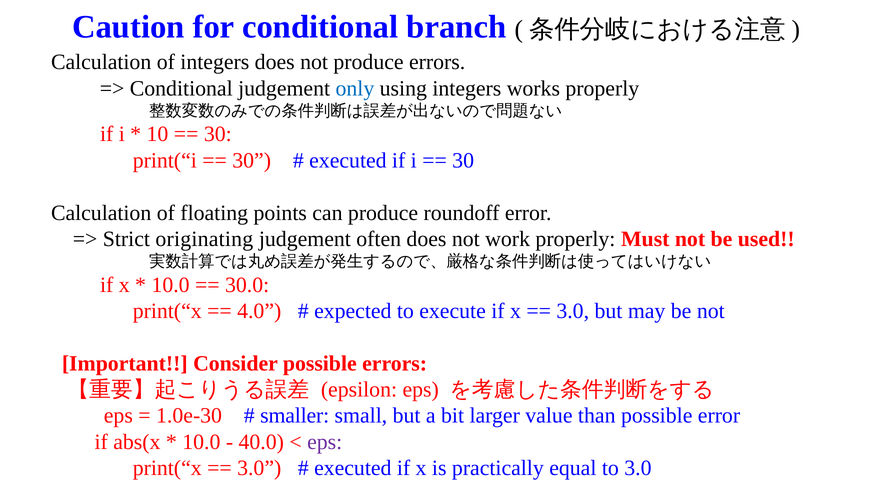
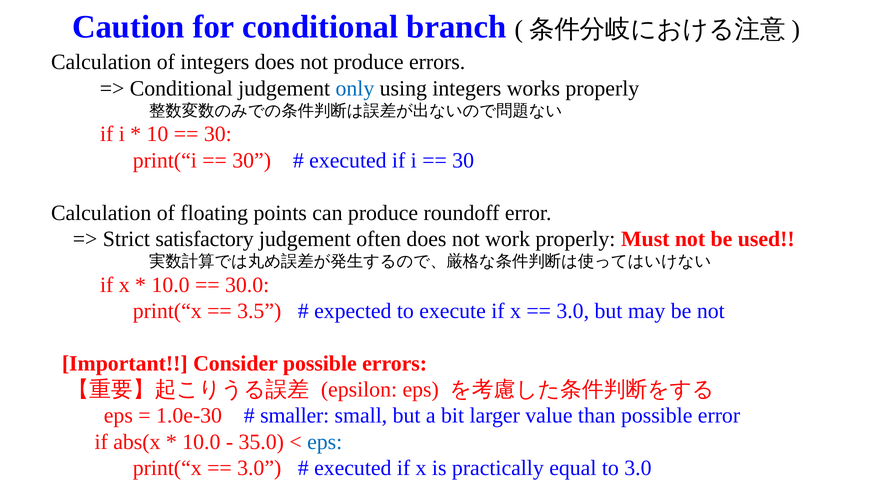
originating: originating -> satisfactory
4.0: 4.0 -> 3.5
40.0: 40.0 -> 35.0
eps at (325, 442) colour: purple -> blue
